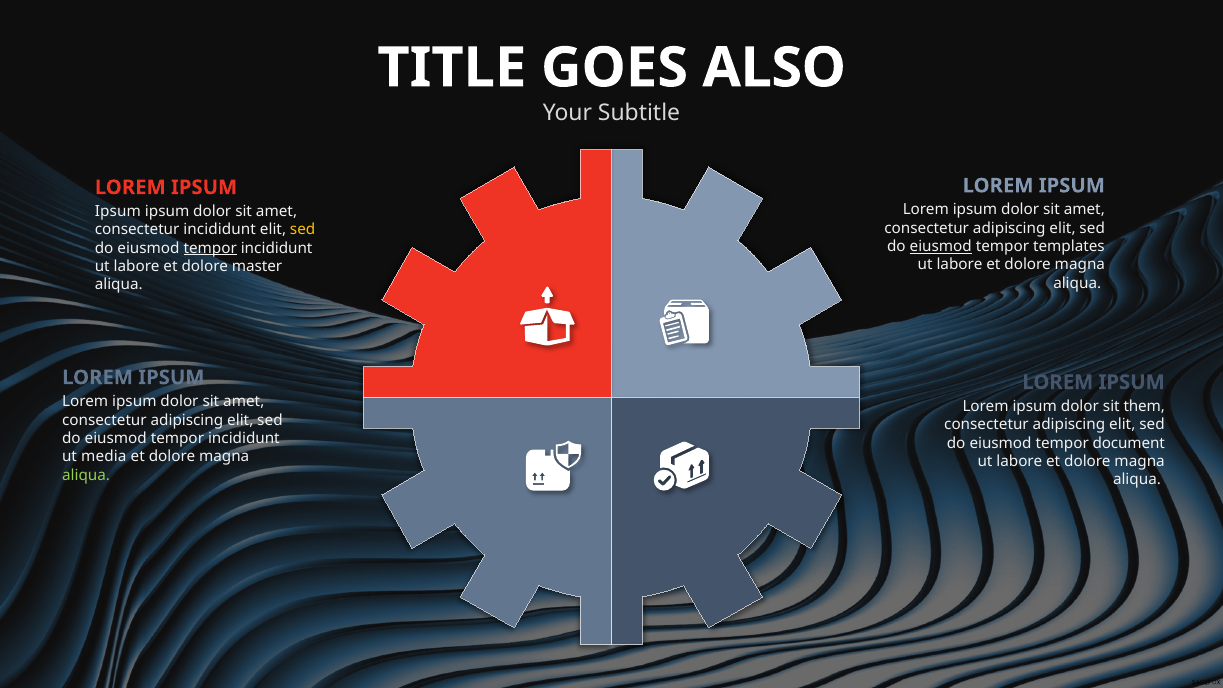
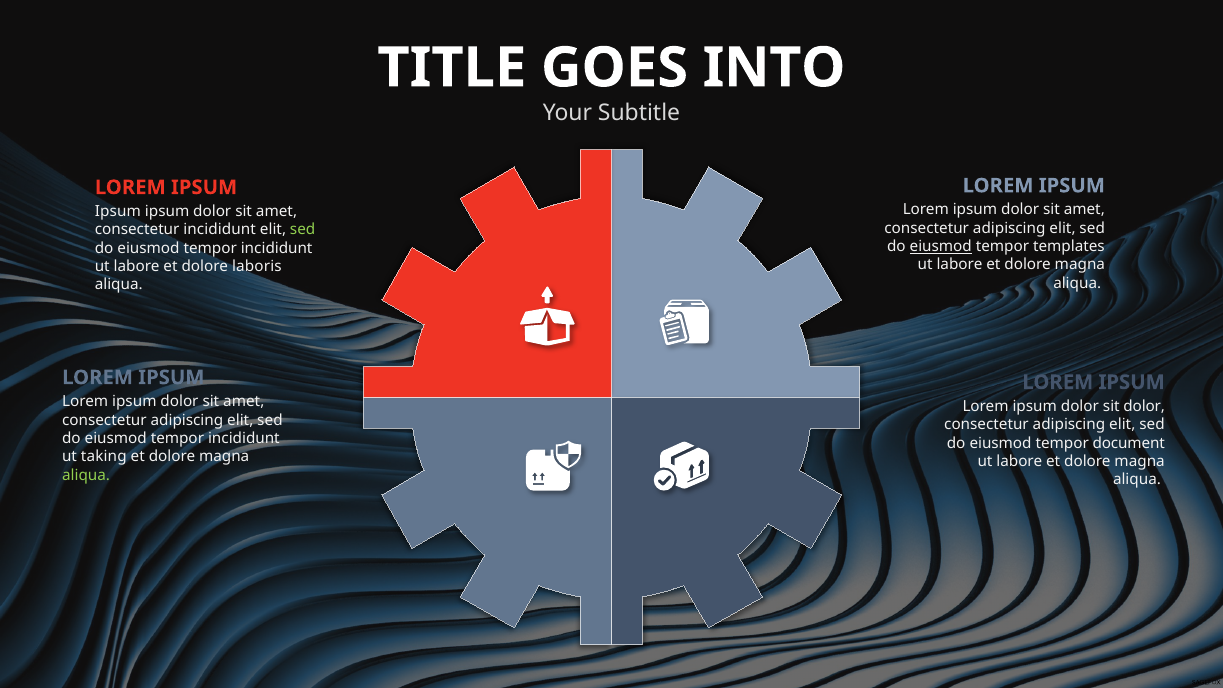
ALSO: ALSO -> INTO
sed at (303, 230) colour: yellow -> light green
tempor at (210, 248) underline: present -> none
master: master -> laboris
sit them: them -> dolor
media: media -> taking
